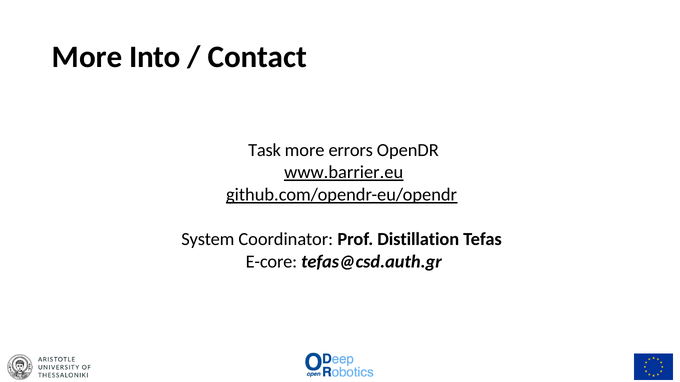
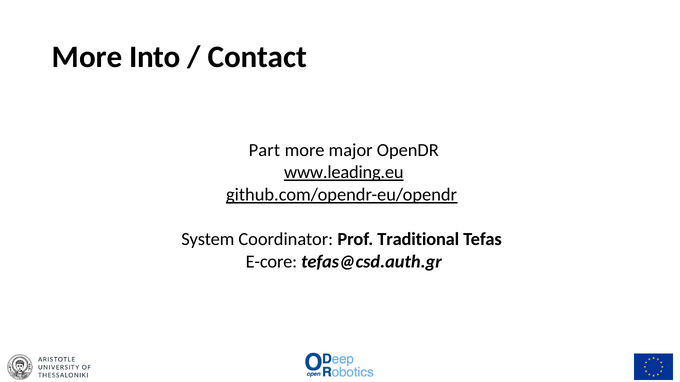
Task: Task -> Part
errors: errors -> major
www.barrier.eu: www.barrier.eu -> www.leading.eu
Distillation: Distillation -> Traditional
